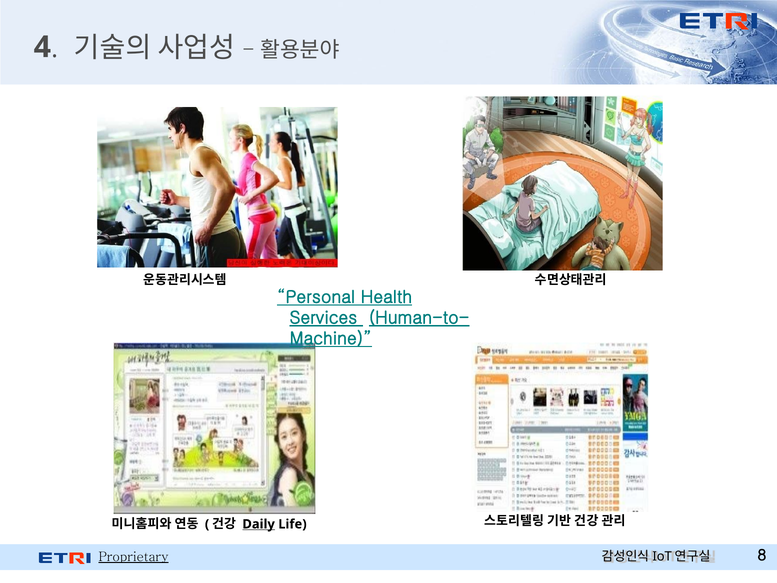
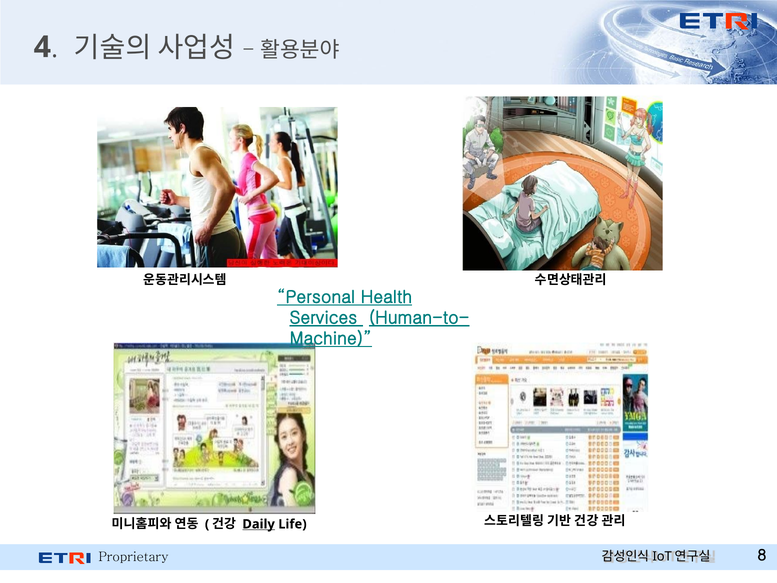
Proprietary underline: present -> none
